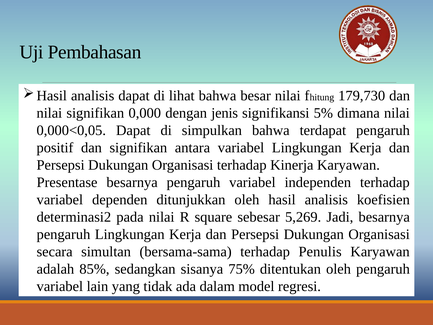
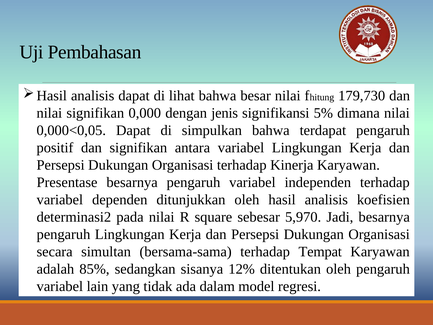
5,269: 5,269 -> 5,970
Penulis: Penulis -> Tempat
75%: 75% -> 12%
